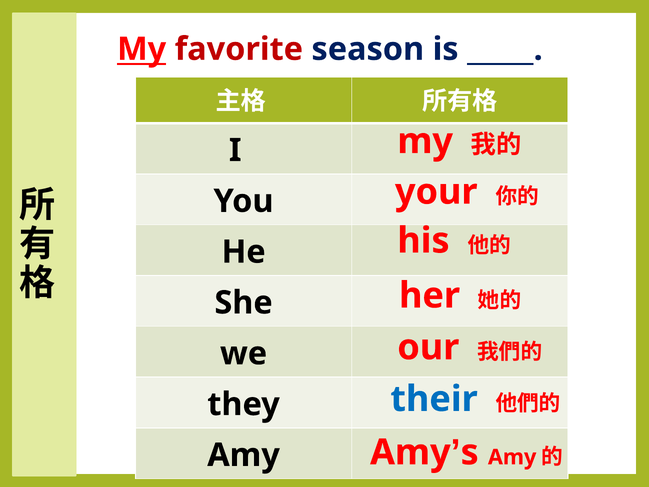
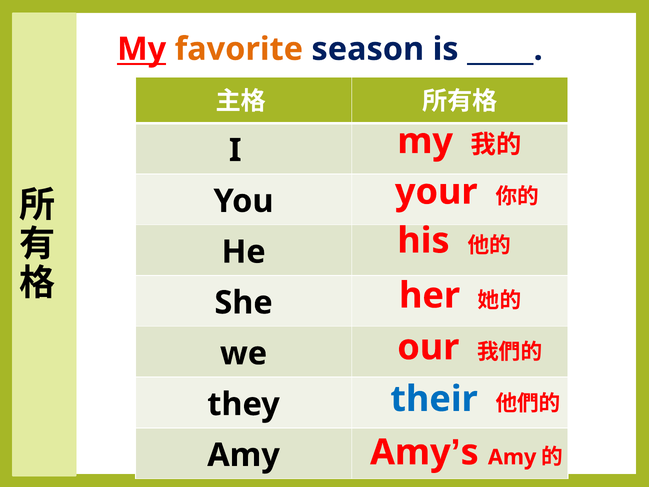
favorite colour: red -> orange
